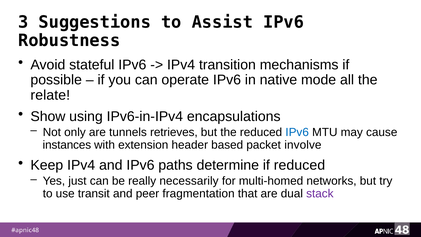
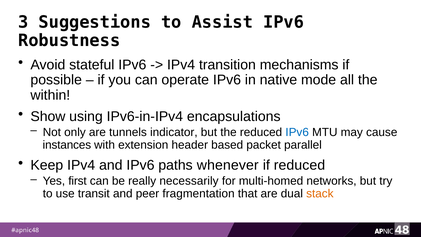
relate: relate -> within
retrieves: retrieves -> indicator
involve: involve -> parallel
determine: determine -> whenever
just: just -> first
stack colour: purple -> orange
